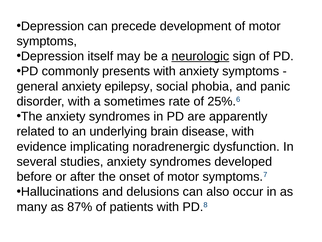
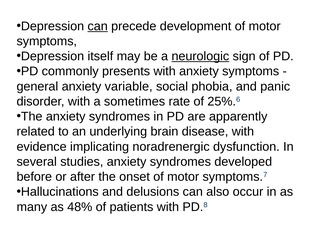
can at (98, 26) underline: none -> present
epilepsy: epilepsy -> variable
87%: 87% -> 48%
